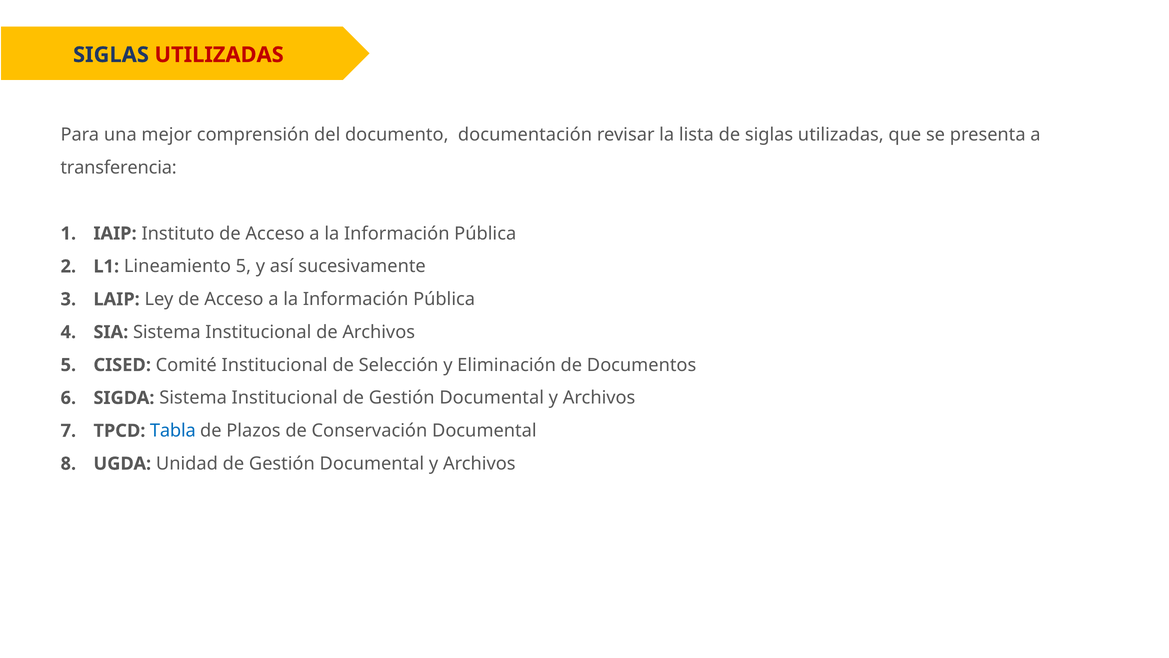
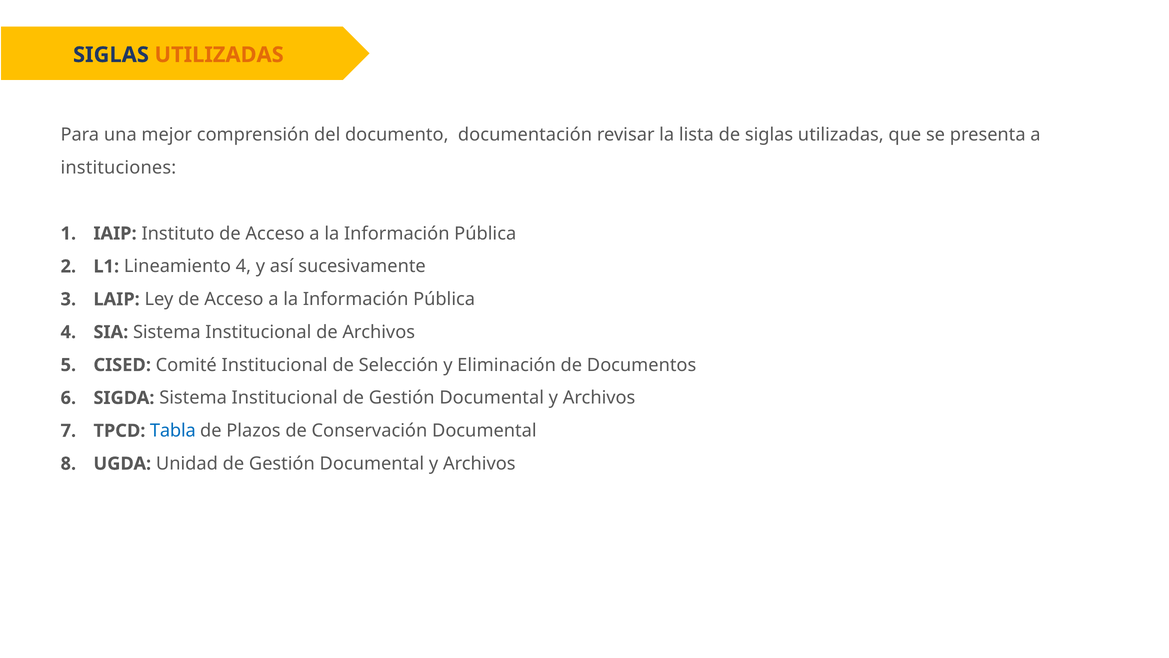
UTILIZADAS at (219, 55) colour: red -> orange
transferencia: transferencia -> instituciones
Lineamiento 5: 5 -> 4
